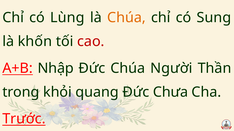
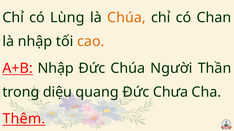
Sung: Sung -> Chan
là khốn: khốn -> nhập
cao colour: red -> orange
khỏi: khỏi -> diệu
Trước: Trước -> Thêm
